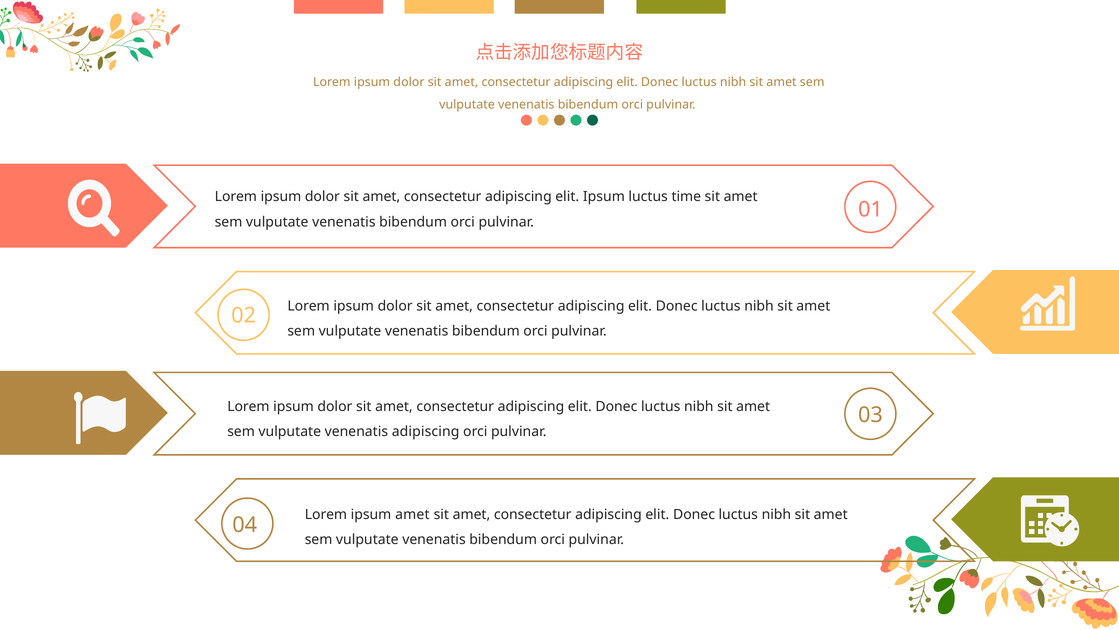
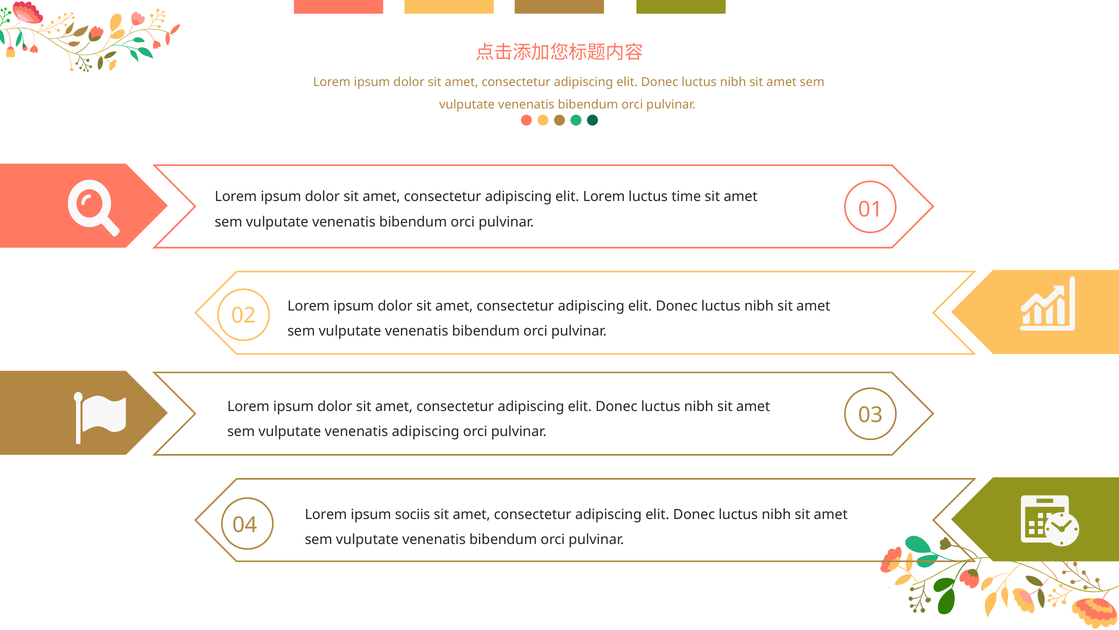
elit Ipsum: Ipsum -> Lorem
ipsum amet: amet -> sociis
